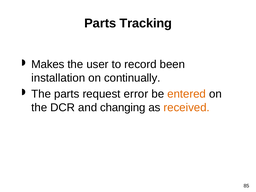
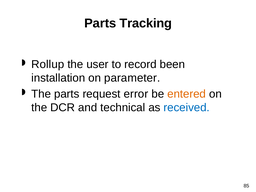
Makes: Makes -> Rollup
continually: continually -> parameter
changing: changing -> technical
received colour: orange -> blue
